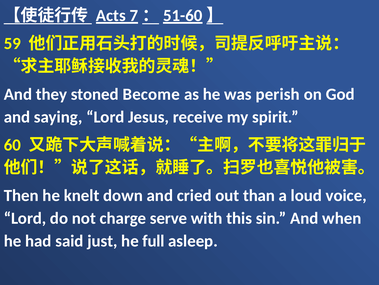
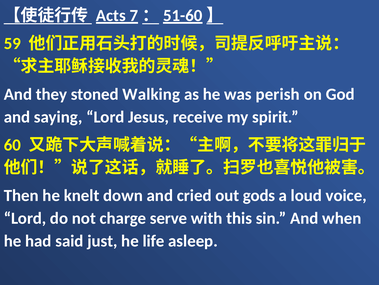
Become: Become -> Walking
than: than -> gods
full: full -> life
